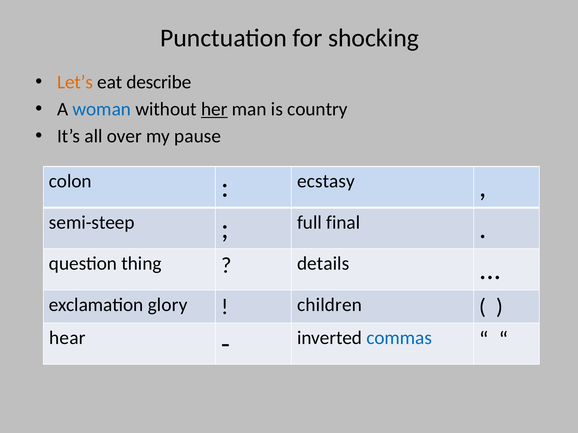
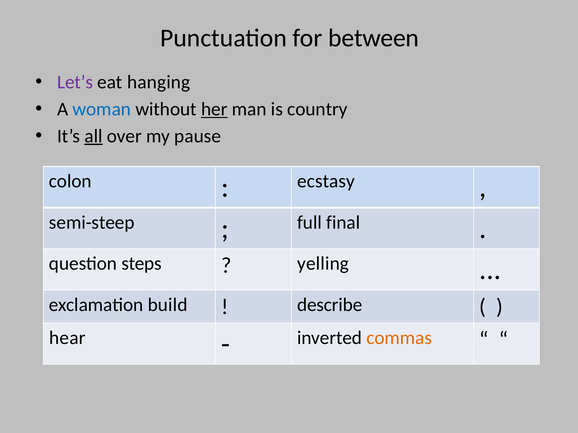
shocking: shocking -> between
Let’s colour: orange -> purple
describe: describe -> hanging
all underline: none -> present
thing: thing -> steps
details: details -> yelling
glory: glory -> build
children: children -> describe
commas colour: blue -> orange
